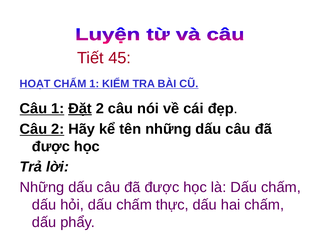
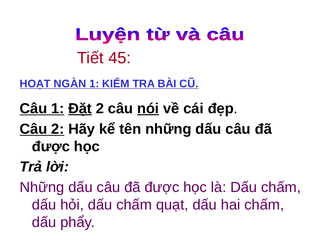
HOẠT CHẤM: CHẤM -> NGÀN
nói underline: none -> present
thực: thực -> quạt
